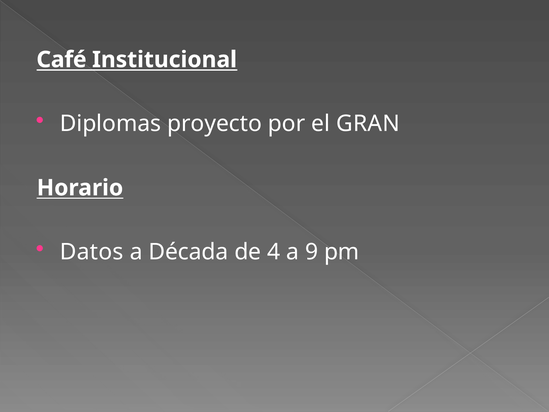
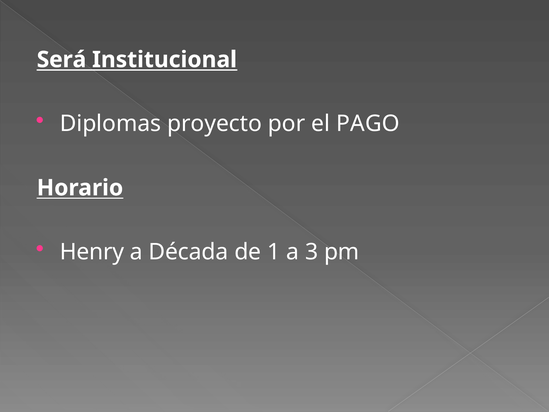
Café: Café -> Será
GRAN: GRAN -> PAGO
Datos: Datos -> Henry
4: 4 -> 1
9: 9 -> 3
